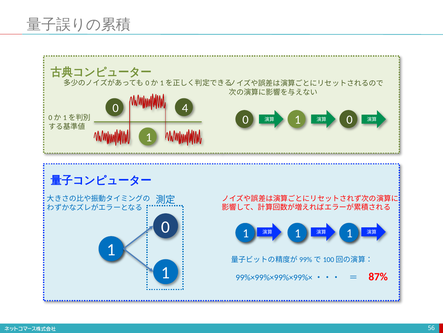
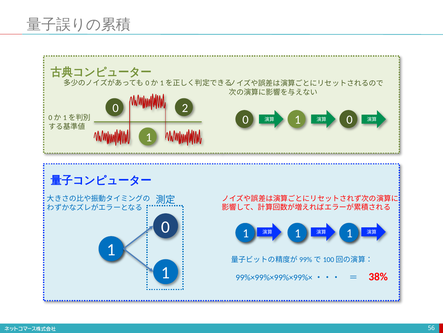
4: 4 -> 2
87%: 87% -> 38%
